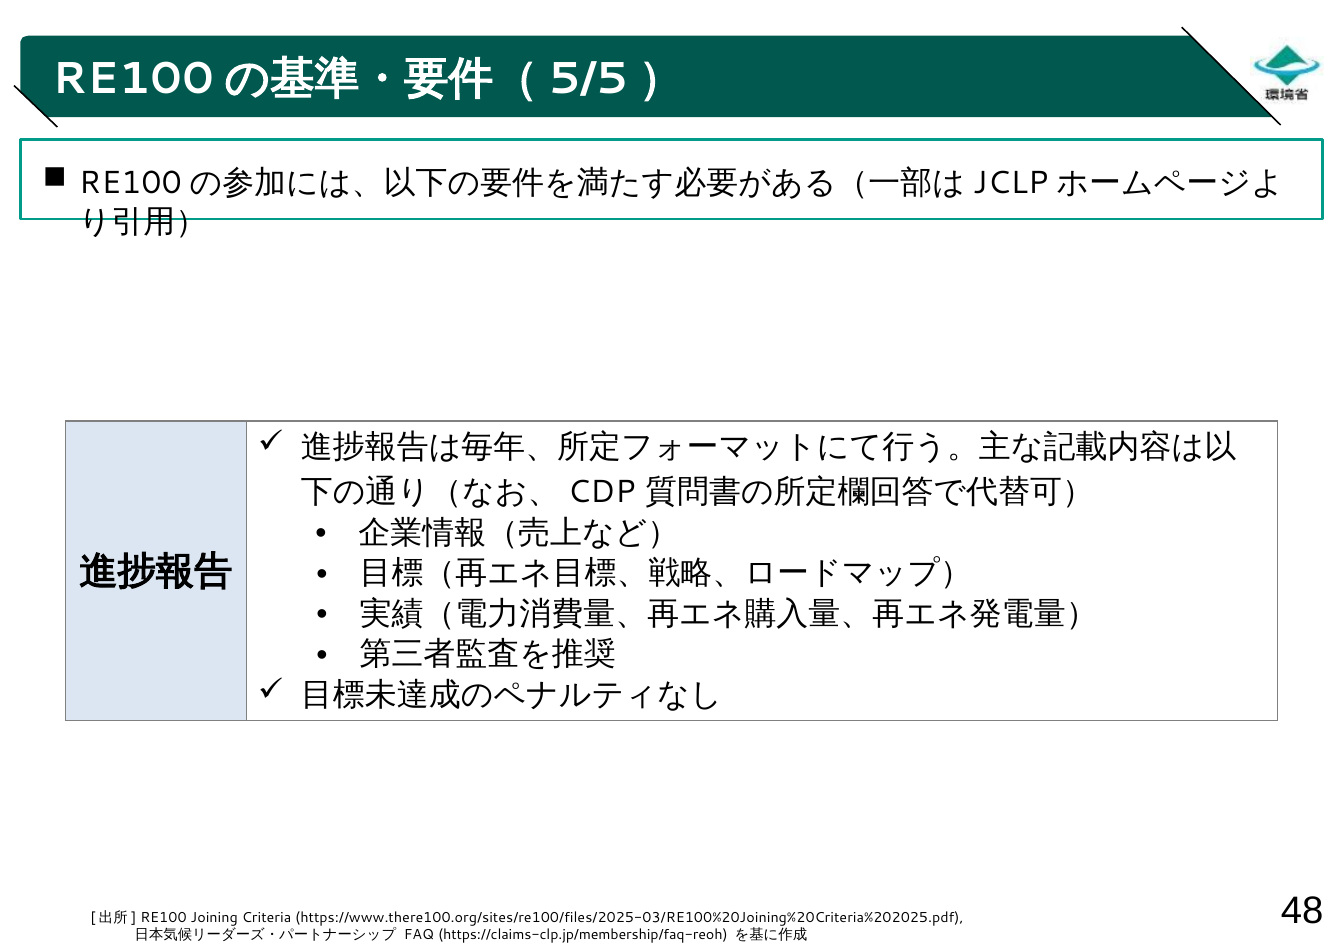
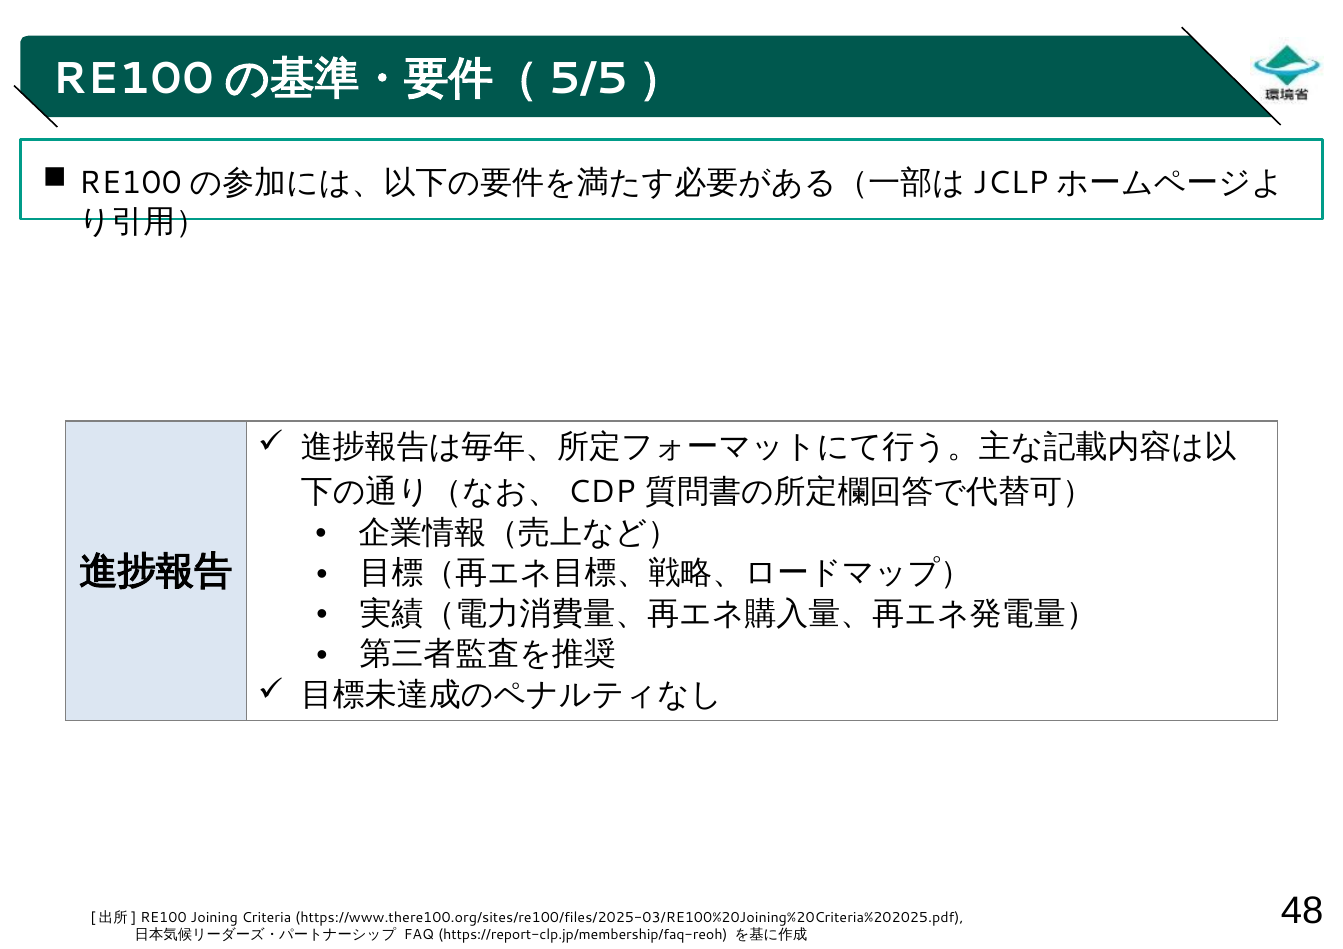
https://claims-clp.jp/membership/faq-reoh: https://claims-clp.jp/membership/faq-reoh -> https://report-clp.jp/membership/faq-reoh
